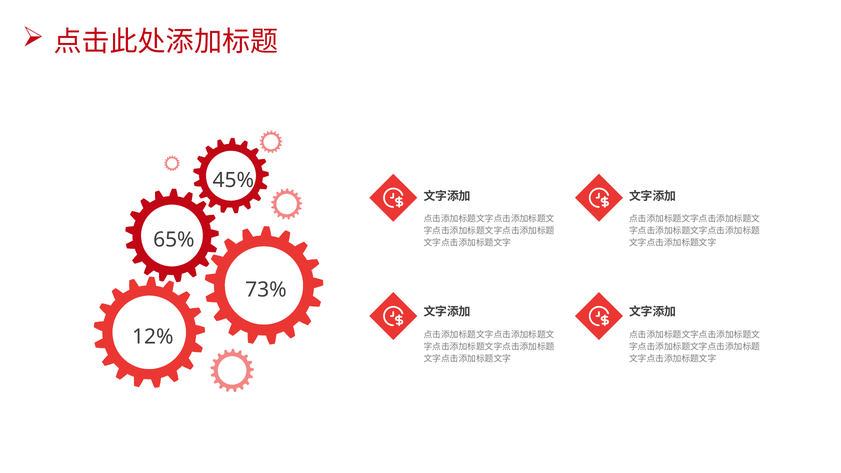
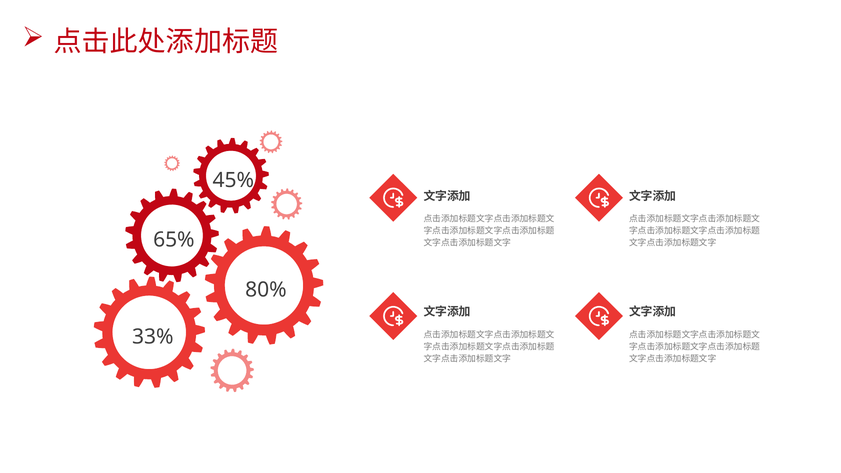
73%: 73% -> 80%
12%: 12% -> 33%
